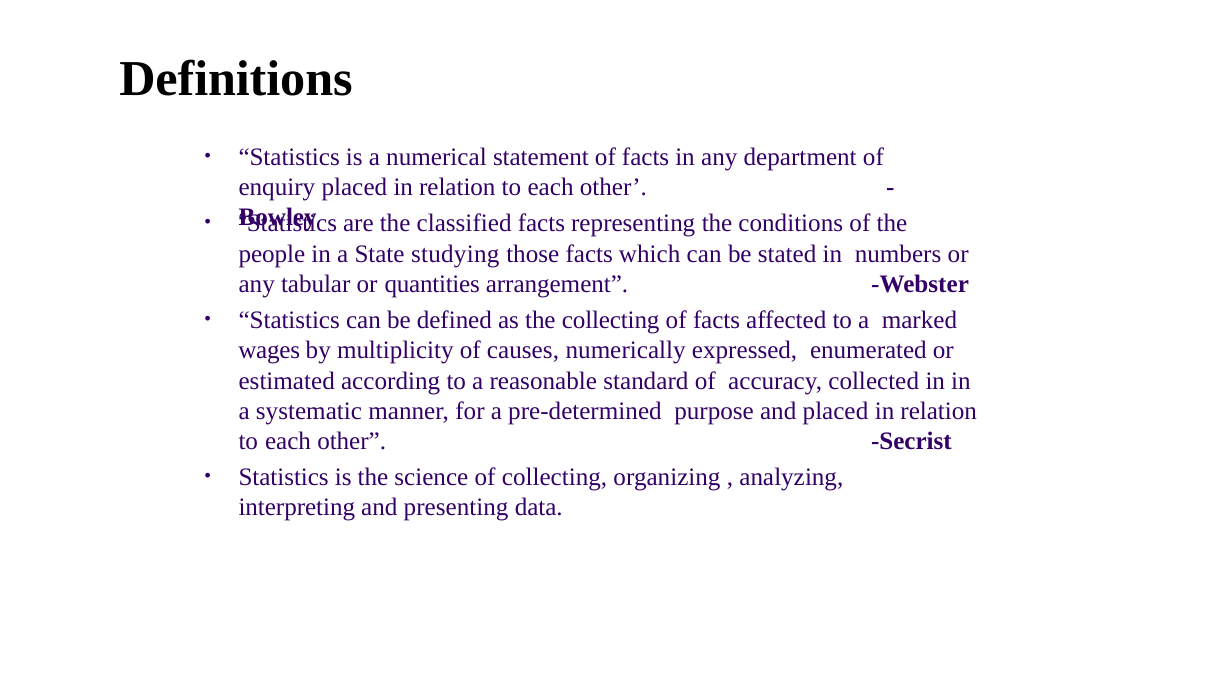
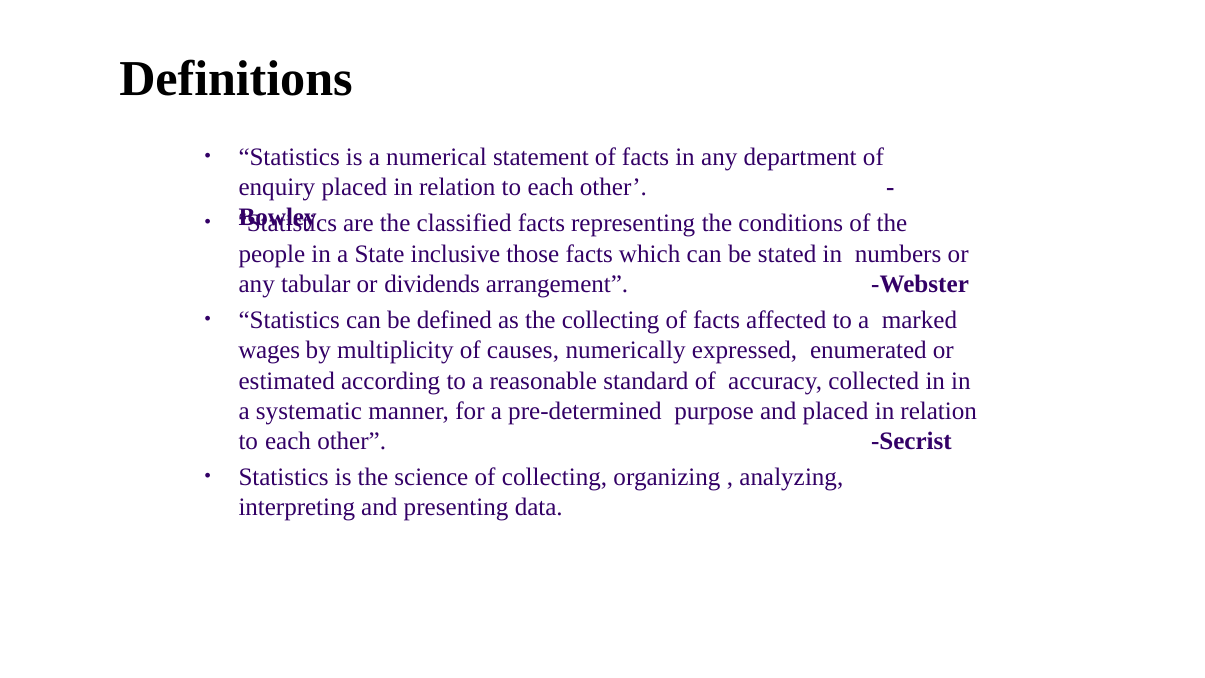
studying: studying -> inclusive
quantities: quantities -> dividends
